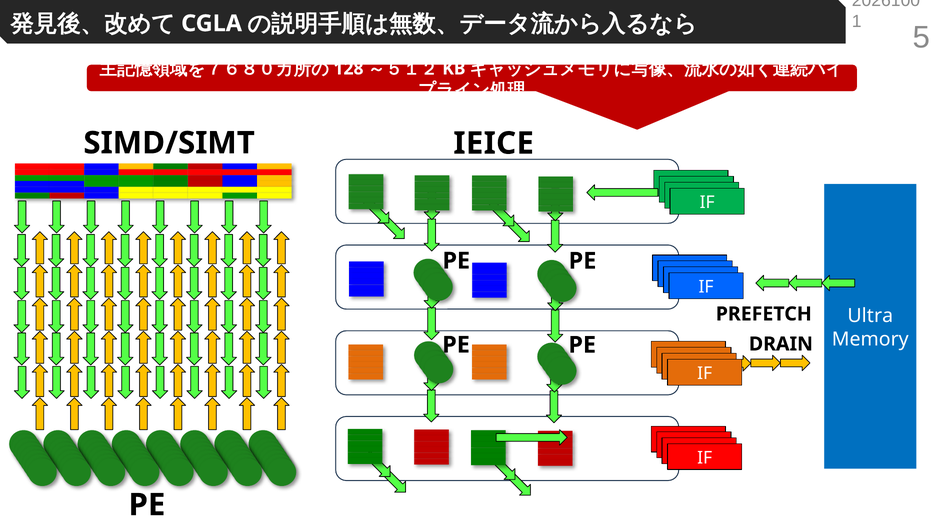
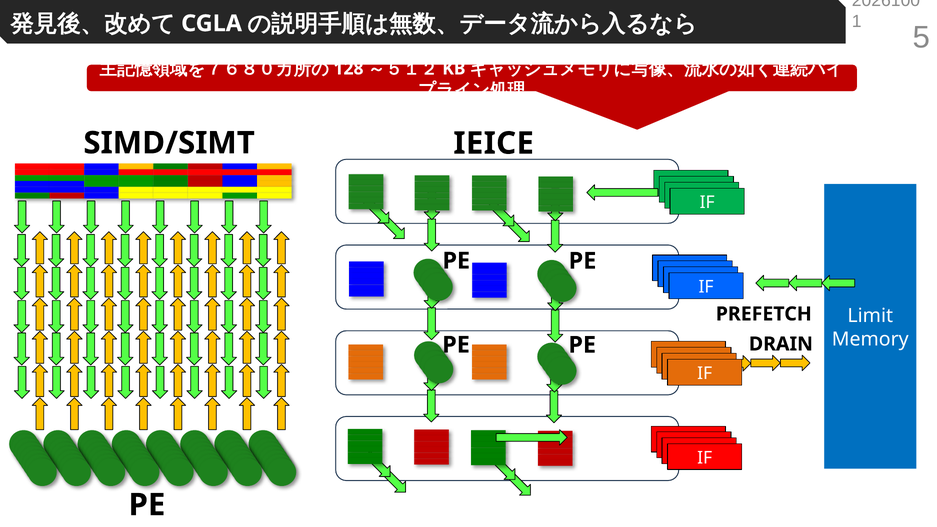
Ultra: Ultra -> Limit
